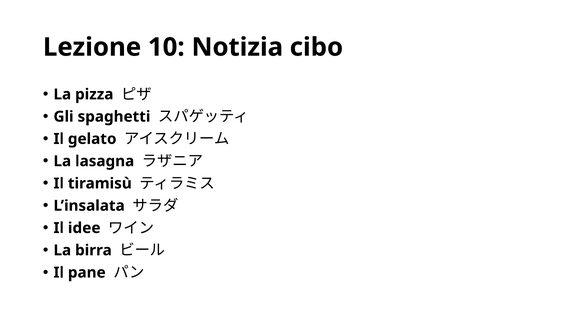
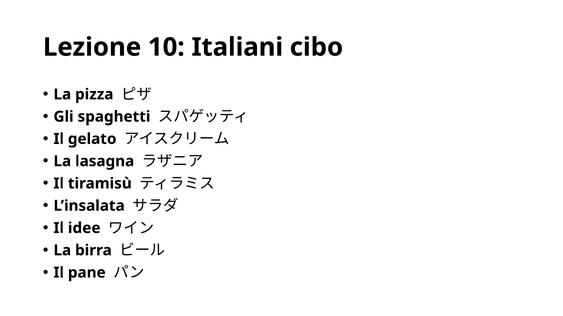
Notizia: Notizia -> Italiani
